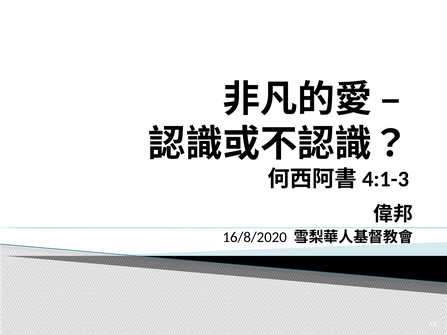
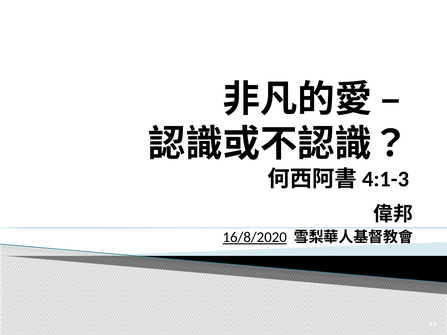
16/8/2020 underline: none -> present
